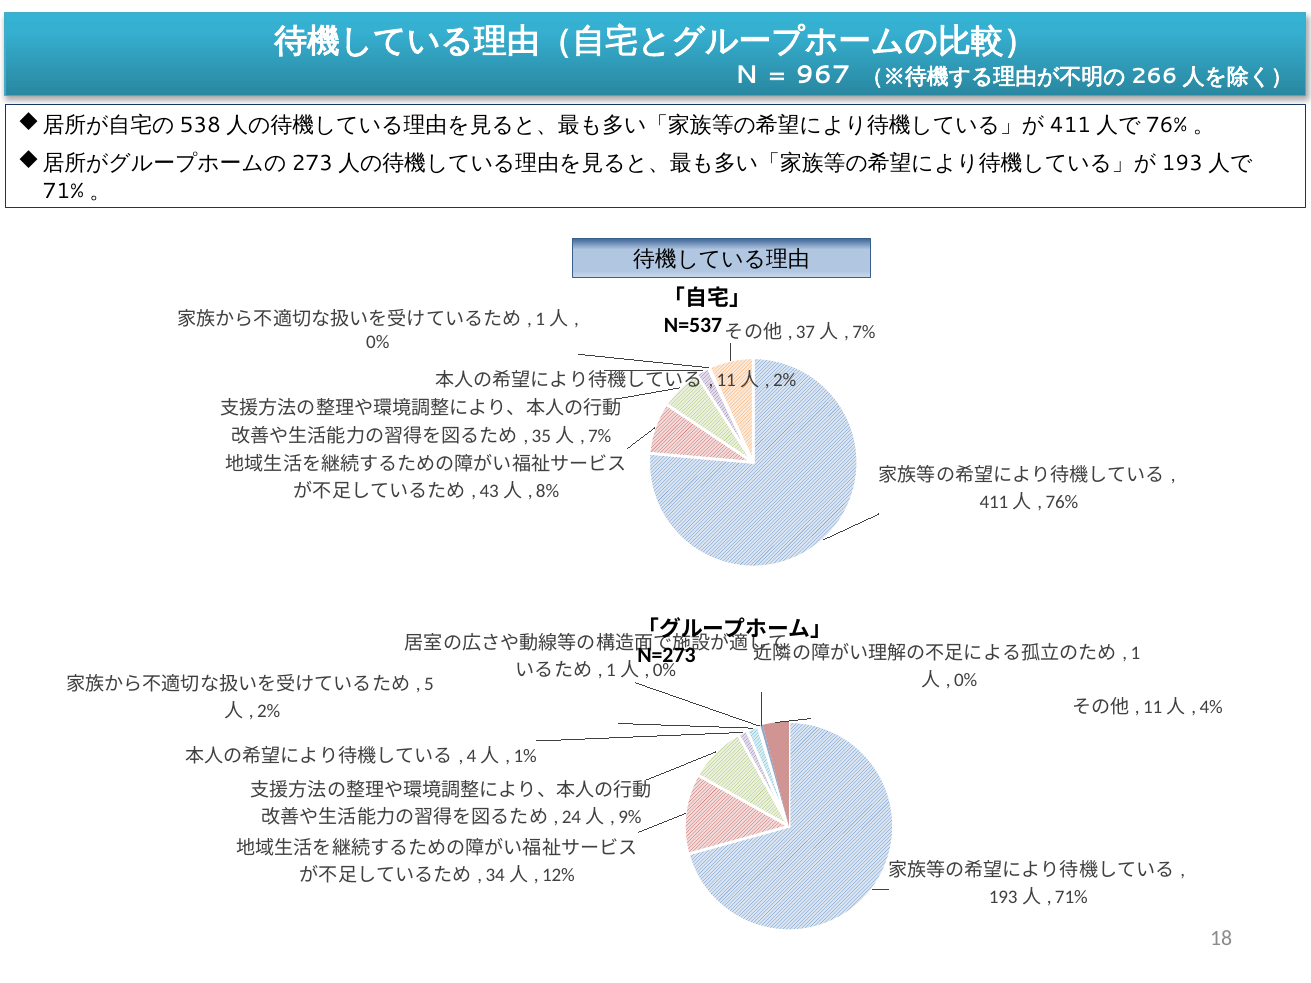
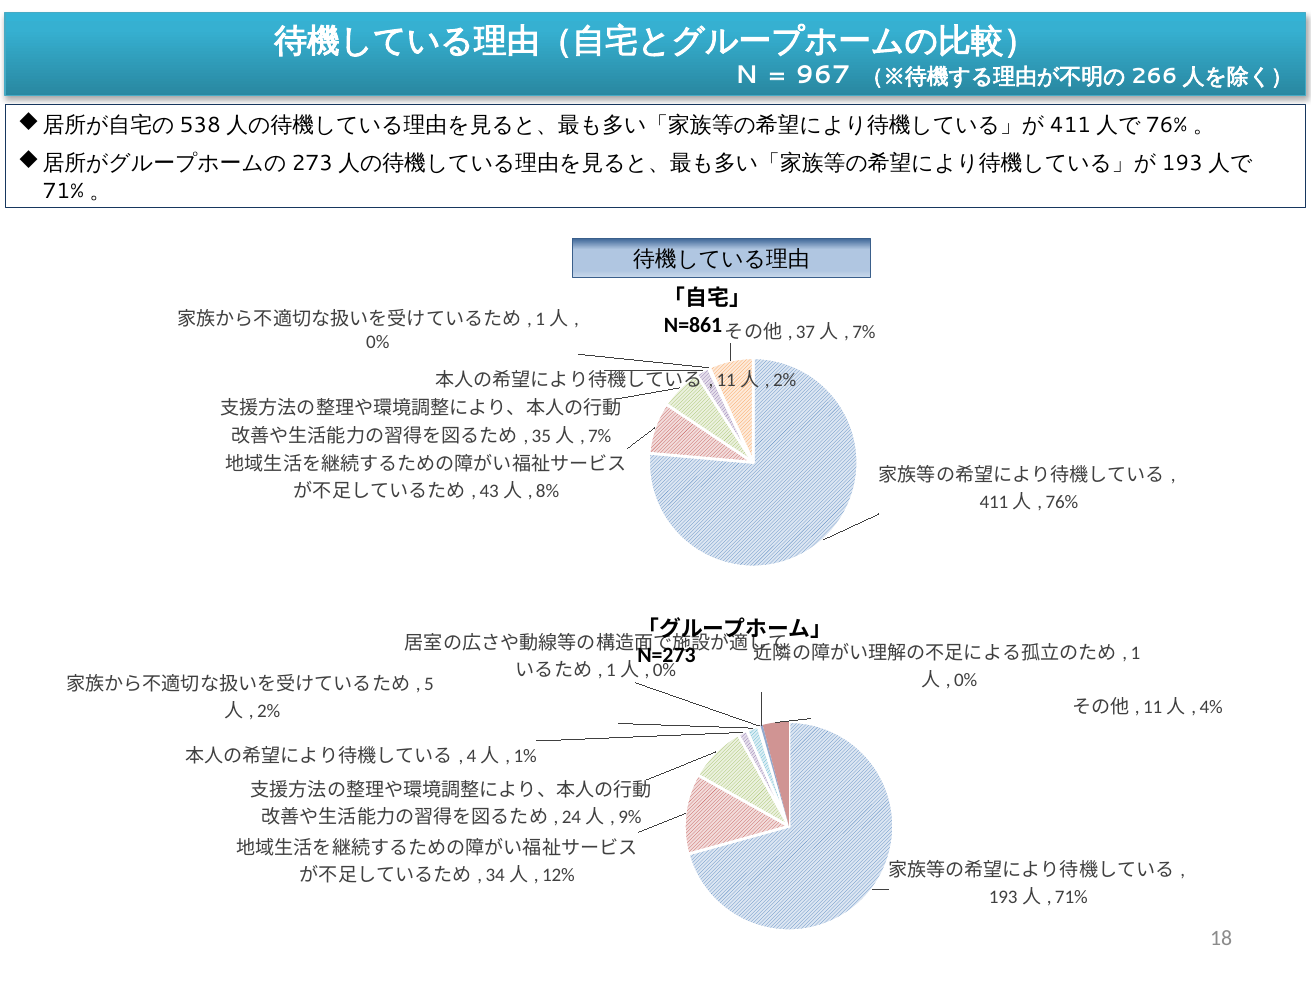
N=537: N=537 -> N=861
